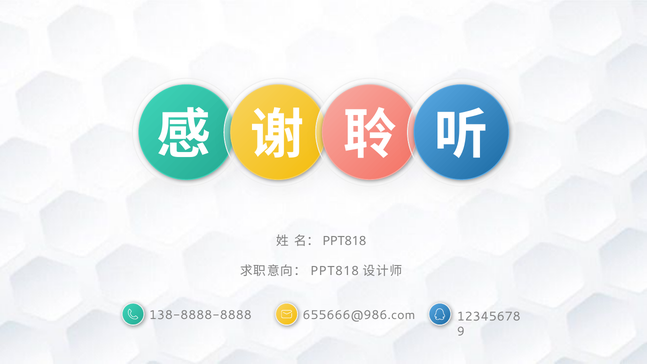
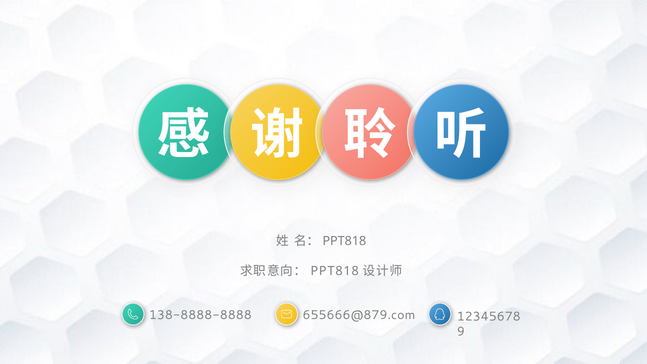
655666@986.com: 655666@986.com -> 655666@879.com
